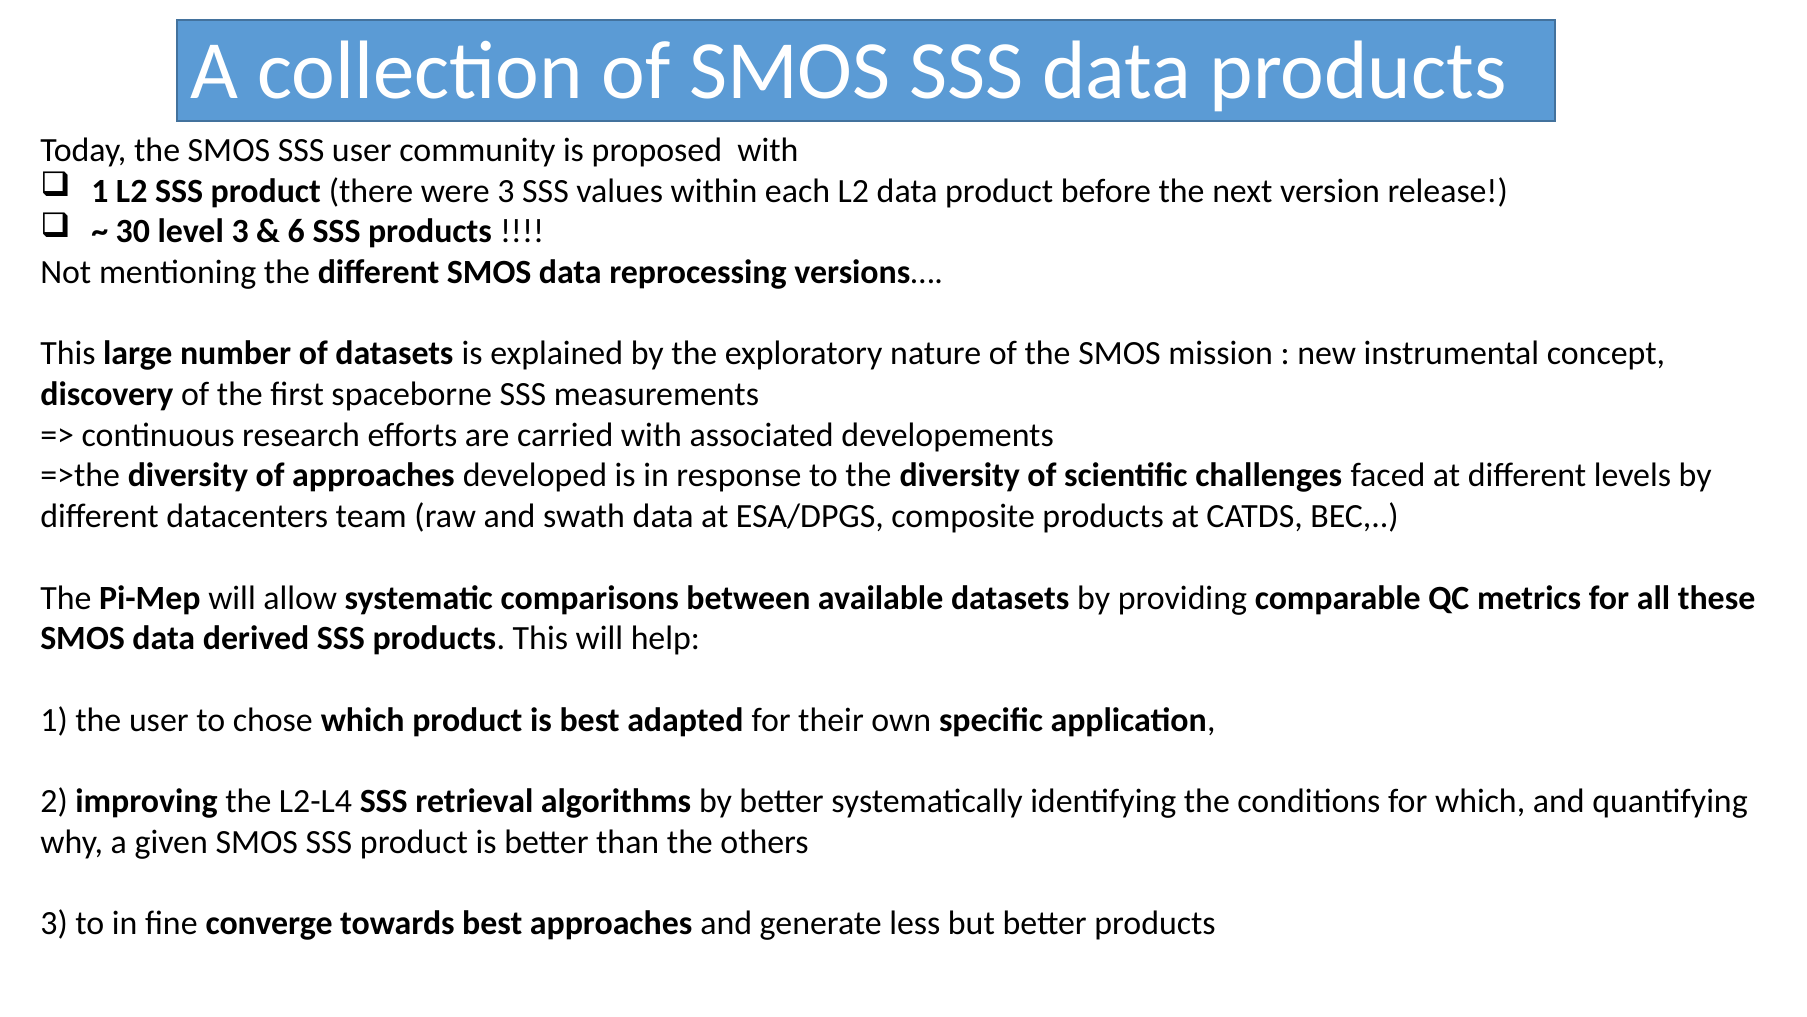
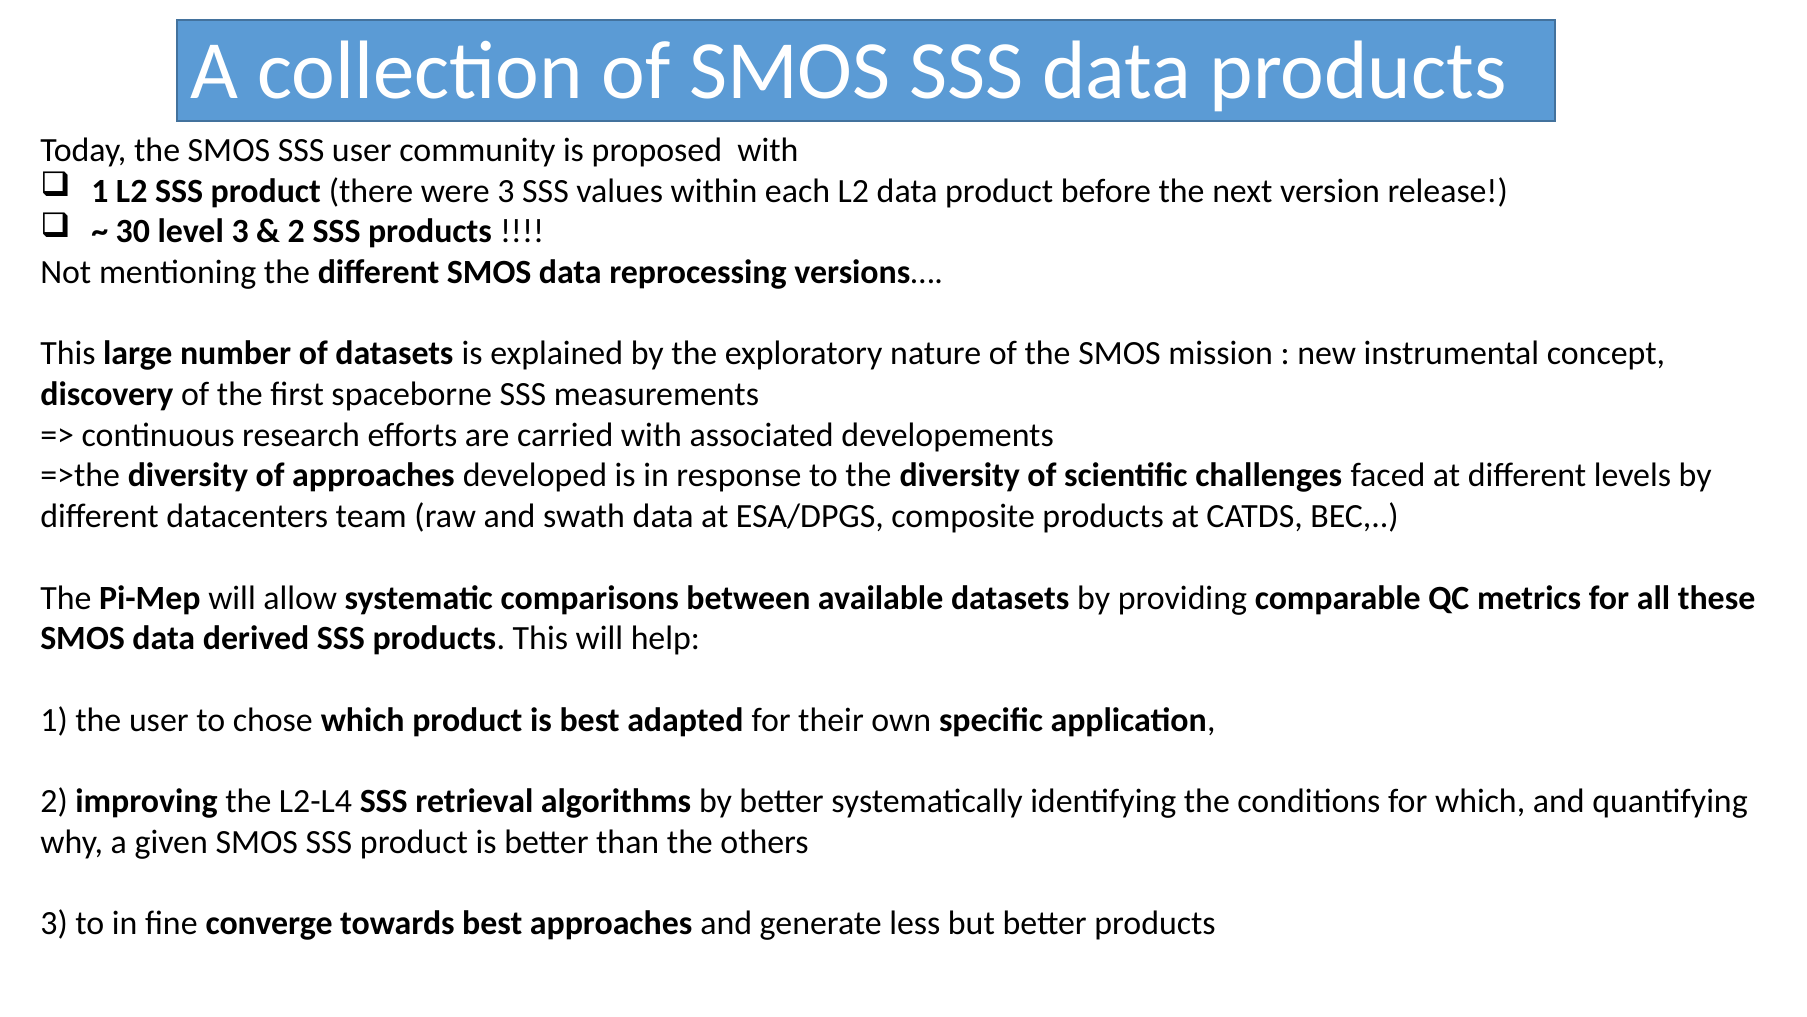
6 at (296, 232): 6 -> 2
